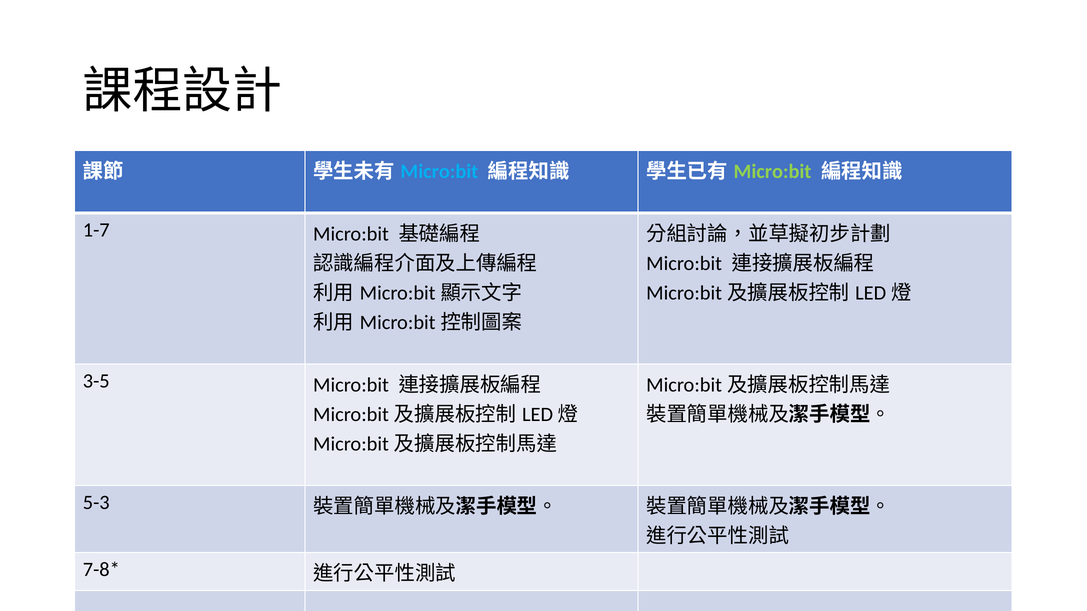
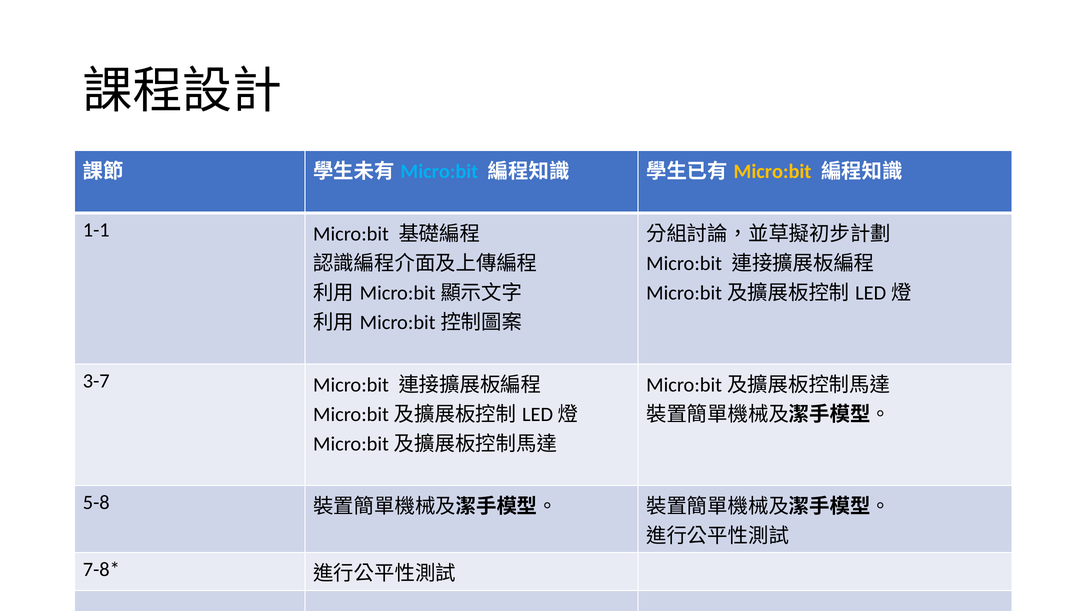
Micro:bit at (773, 172) colour: light green -> yellow
1-7: 1-7 -> 1-1
3-5: 3-5 -> 3-7
5-3: 5-3 -> 5-8
